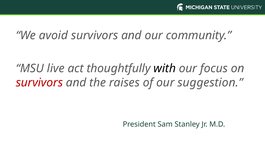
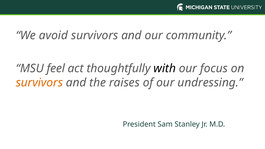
live: live -> feel
survivors at (39, 83) colour: red -> orange
suggestion: suggestion -> undressing
